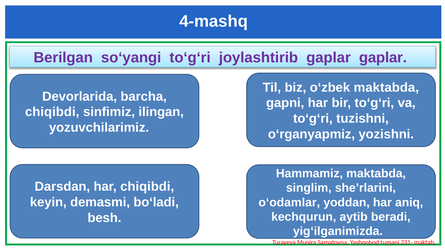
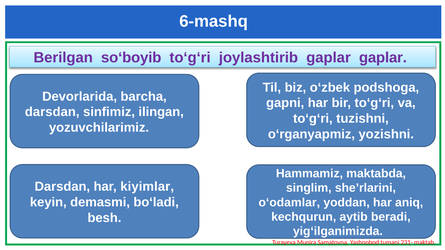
4-mashq: 4-mashq -> 6-mashq
so‘yangi: so‘yangi -> so‘boyib
o‘zbek maktabda: maktabda -> podshoga
chiqibdi at (52, 112): chiqibdi -> darsdan
har chiqibdi: chiqibdi -> kiyimlar
